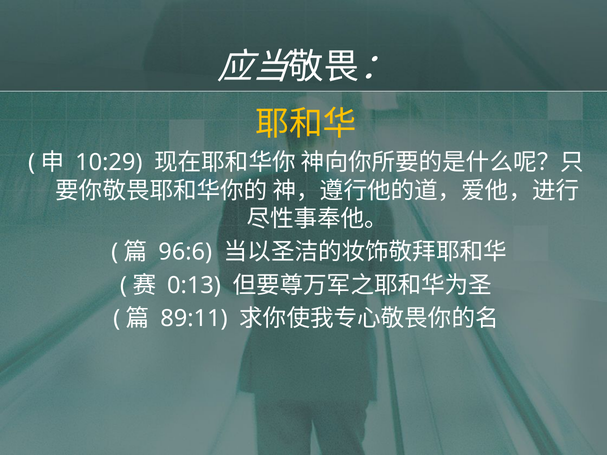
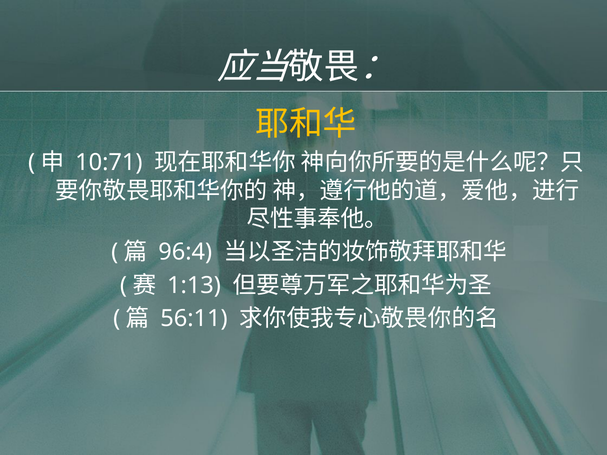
10:29: 10:29 -> 10:71
96:6: 96:6 -> 96:4
0:13: 0:13 -> 1:13
89:11: 89:11 -> 56:11
